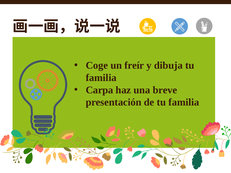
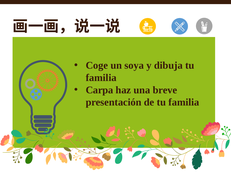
freír: freír -> soya
